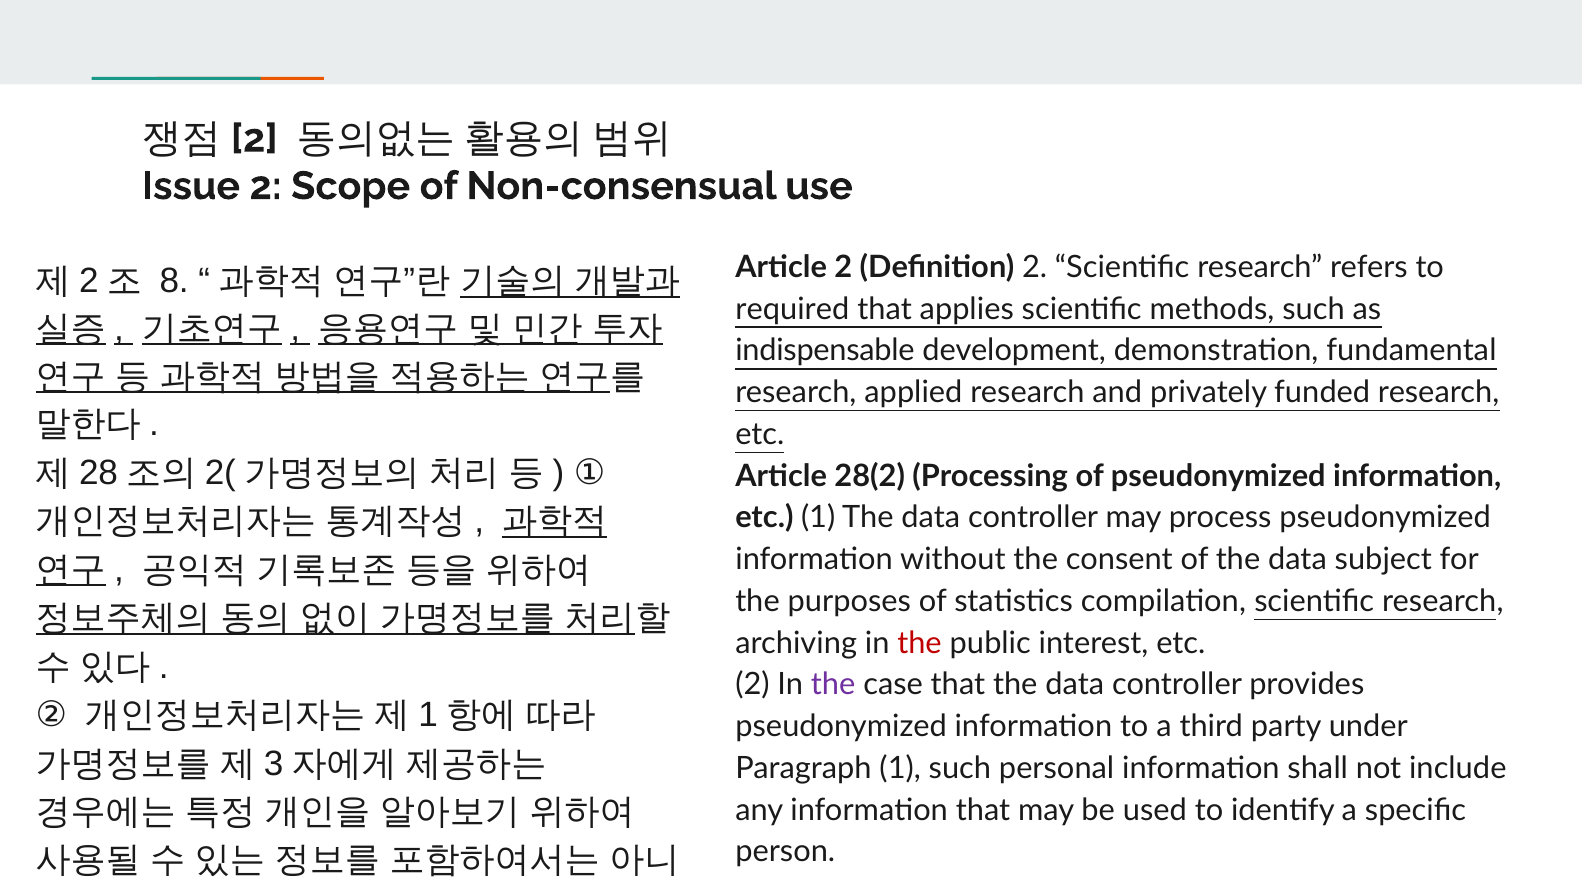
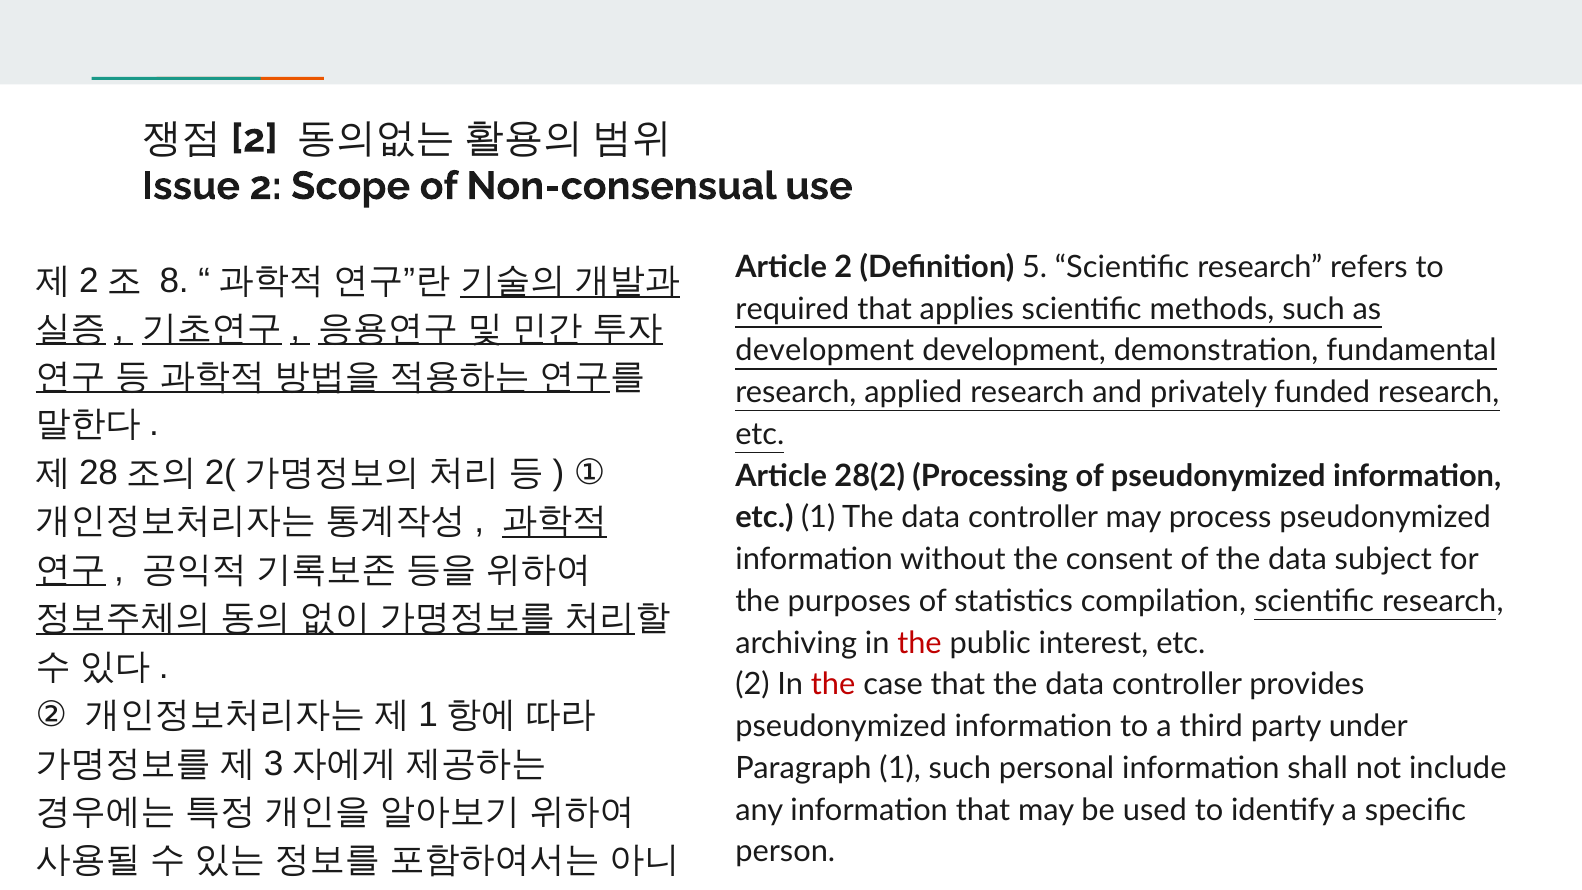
Definition 2: 2 -> 5
indispensable at (825, 351): indispensable -> development
the at (833, 685) colour: purple -> red
